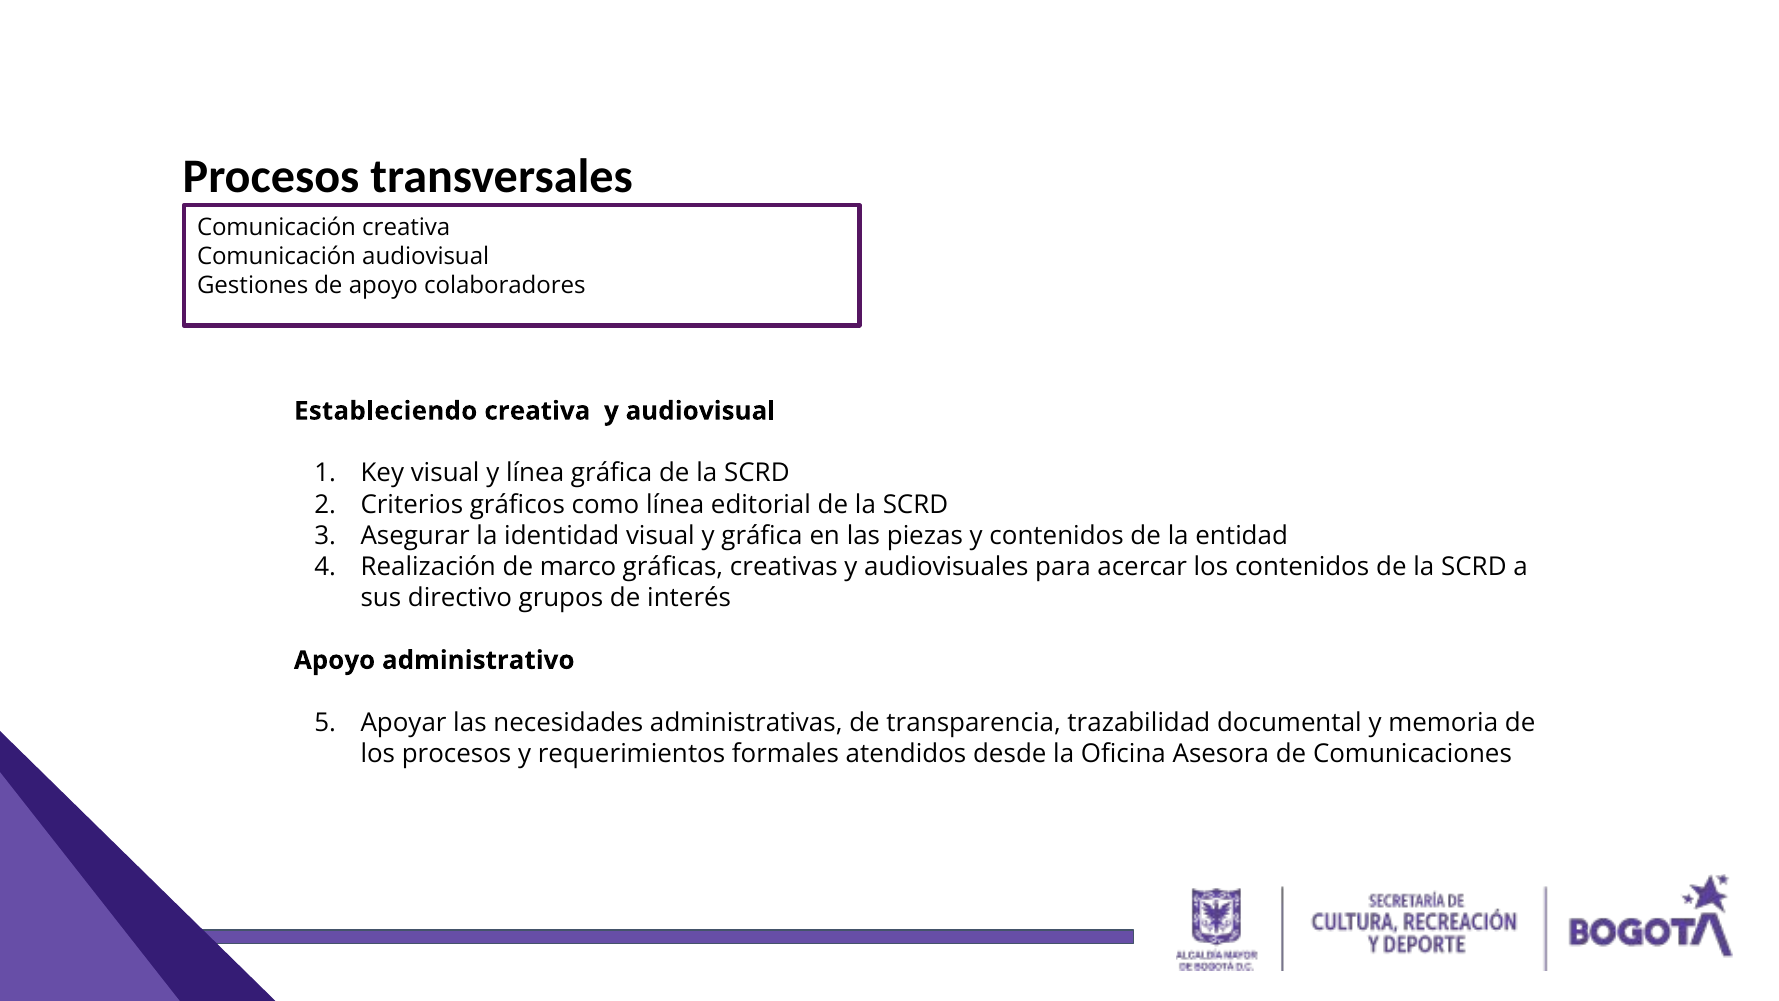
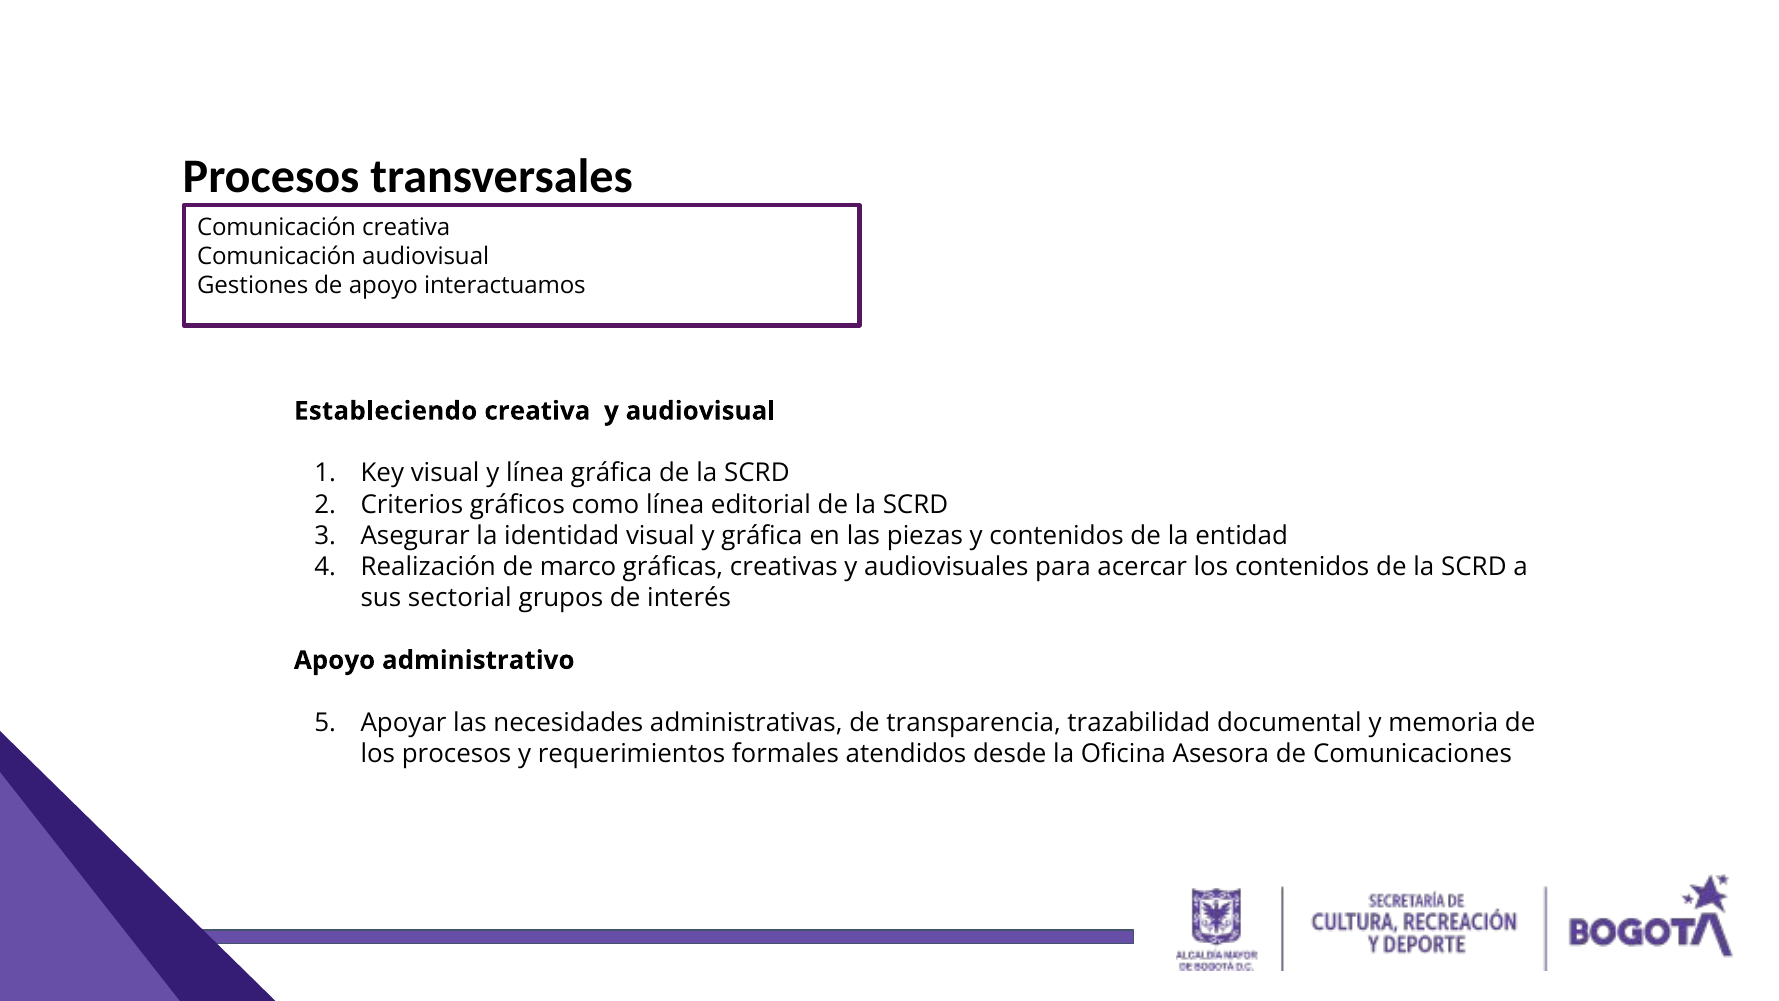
colaboradores: colaboradores -> interactuamos
directivo: directivo -> sectorial
